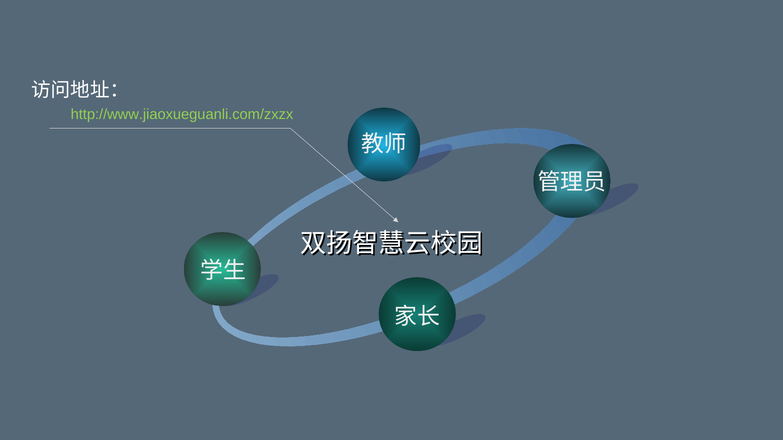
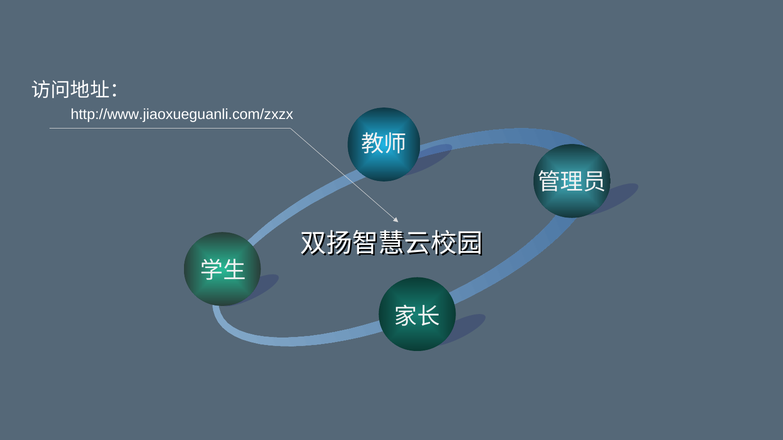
http://www.jiaoxueguanli.com/zxzx colour: light green -> white
